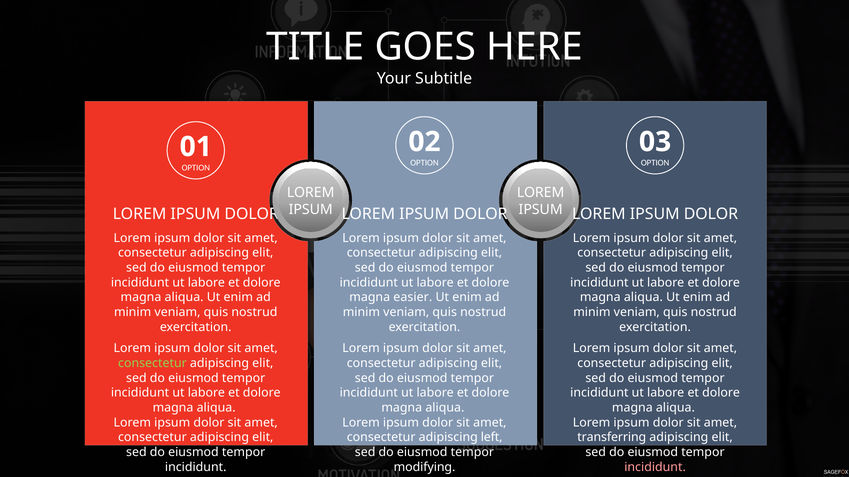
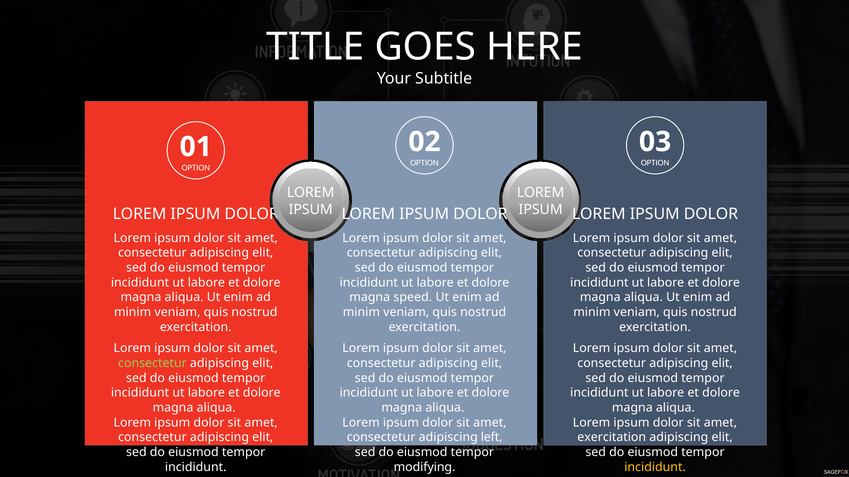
easier: easier -> speed
transferring at (612, 438): transferring -> exercitation
incididunt at (655, 468) colour: pink -> yellow
